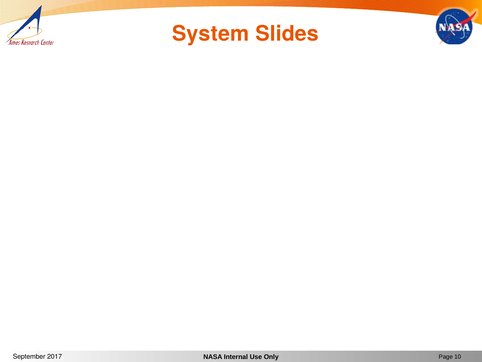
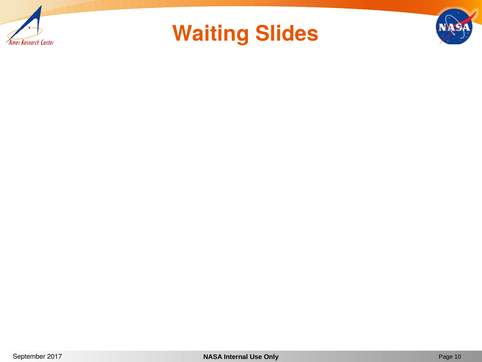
System: System -> Waiting
